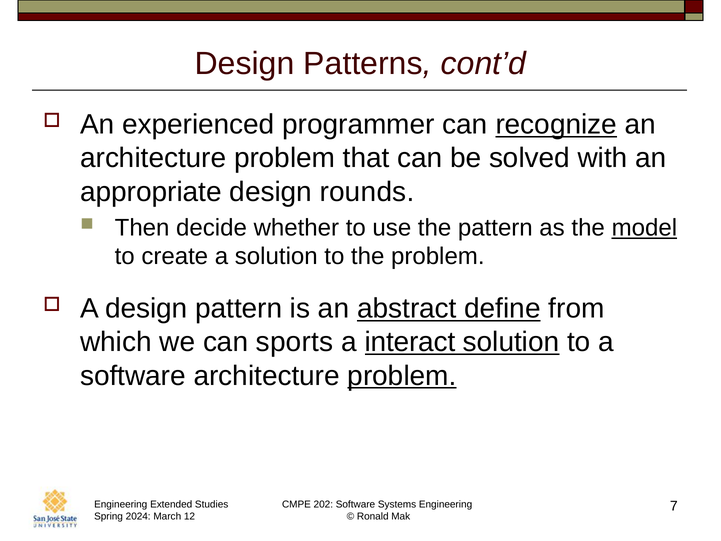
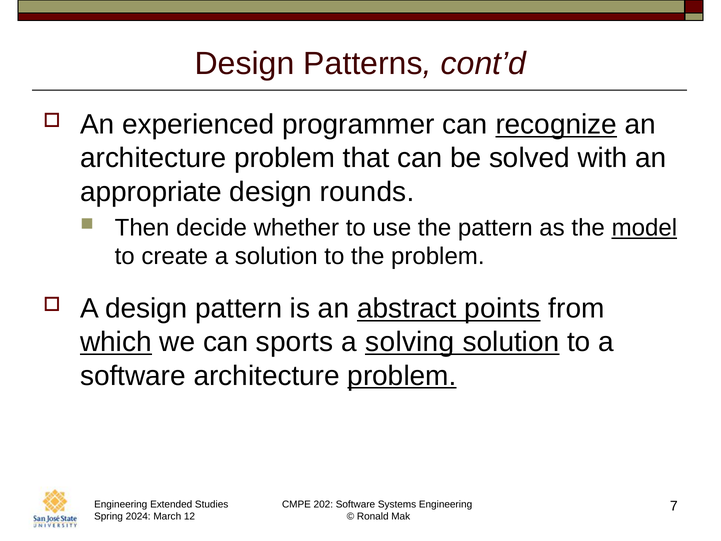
define: define -> points
which underline: none -> present
interact: interact -> solving
